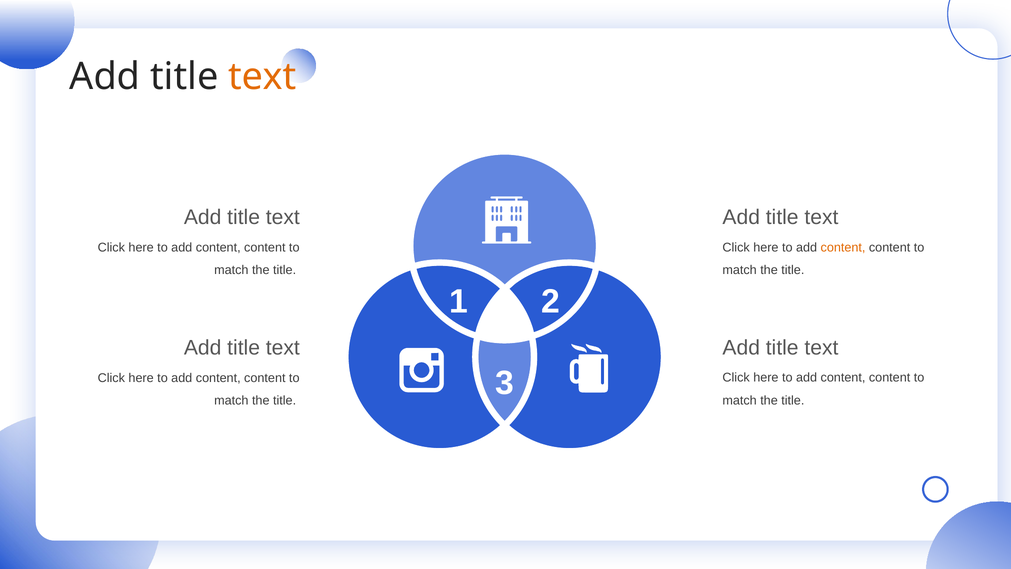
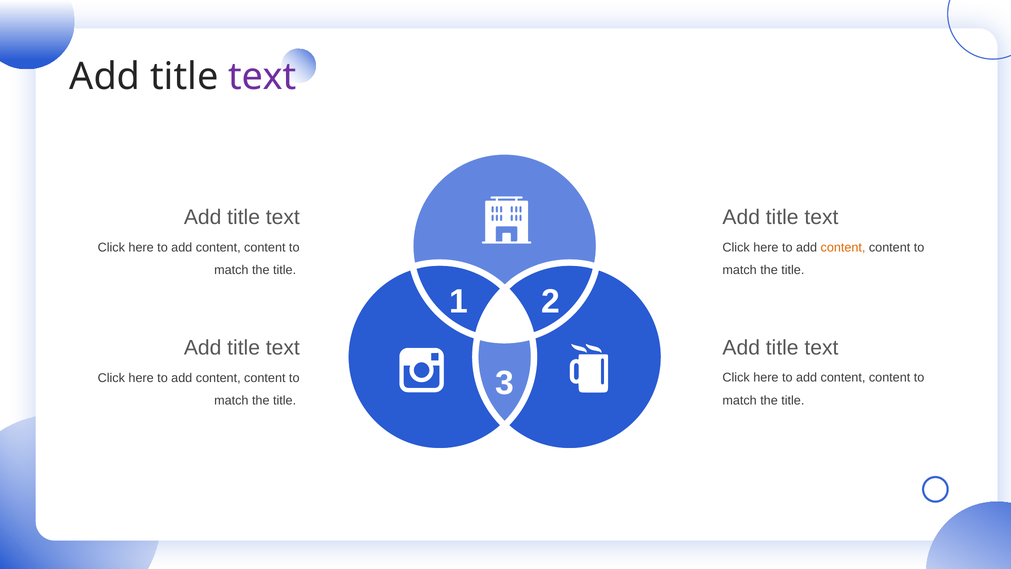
text at (262, 77) colour: orange -> purple
